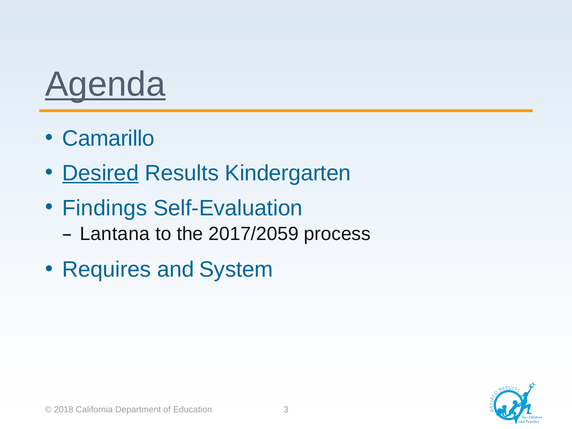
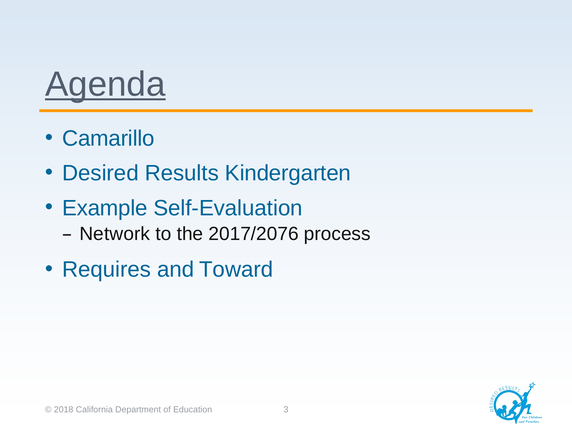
Desired underline: present -> none
Findings: Findings -> Example
Lantana: Lantana -> Network
2017/2059: 2017/2059 -> 2017/2076
System: System -> Toward
